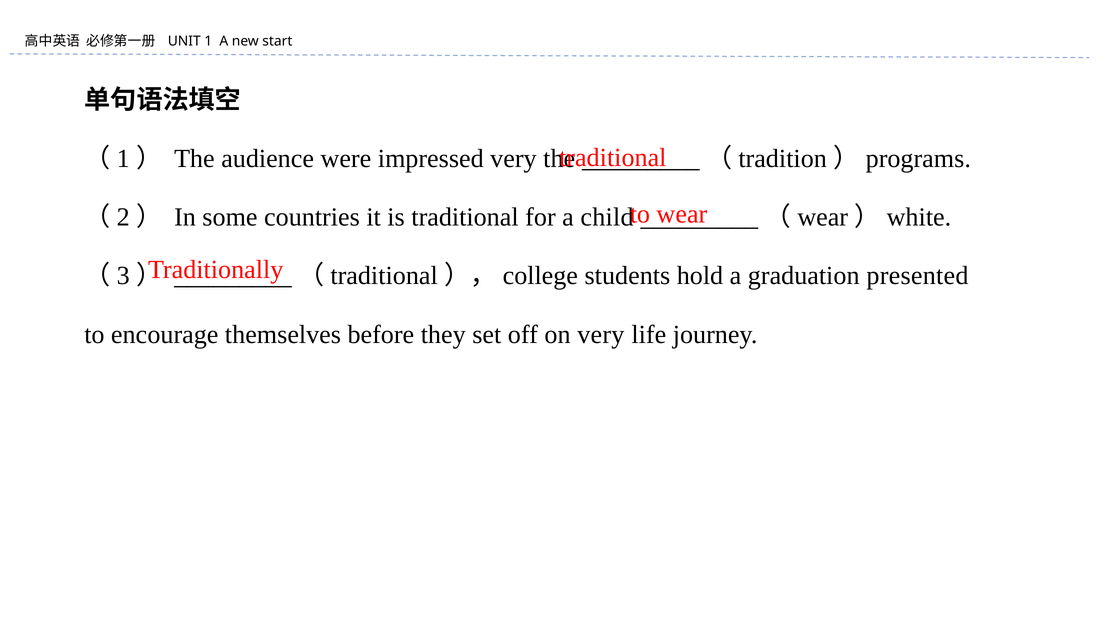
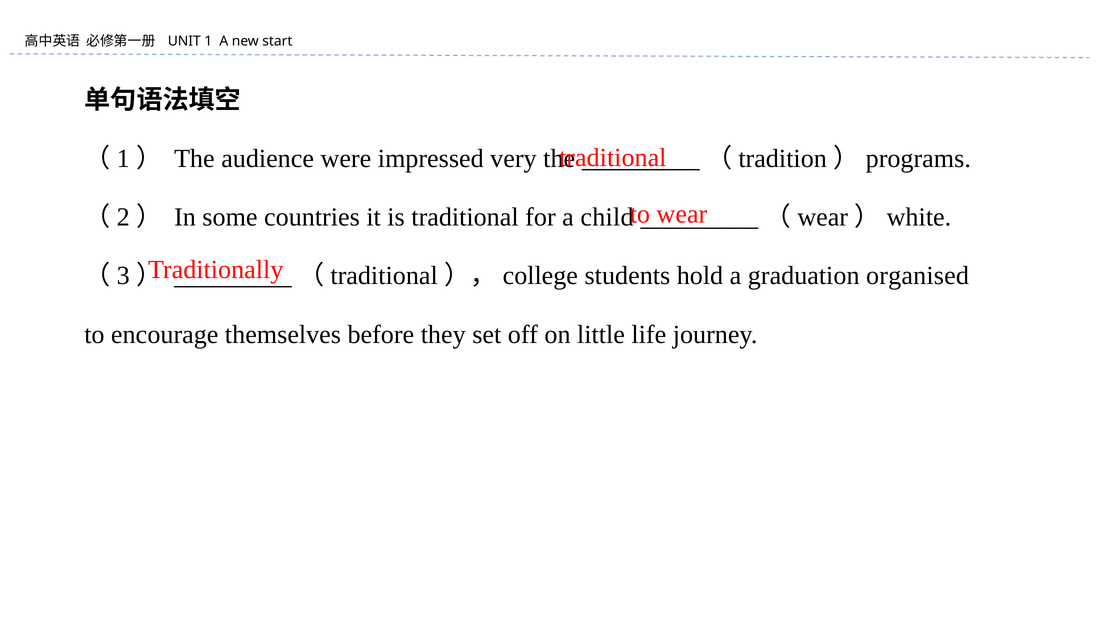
presented: presented -> organised
on very: very -> little
